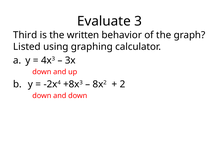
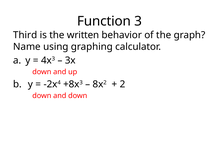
Evaluate: Evaluate -> Function
Listed: Listed -> Name
